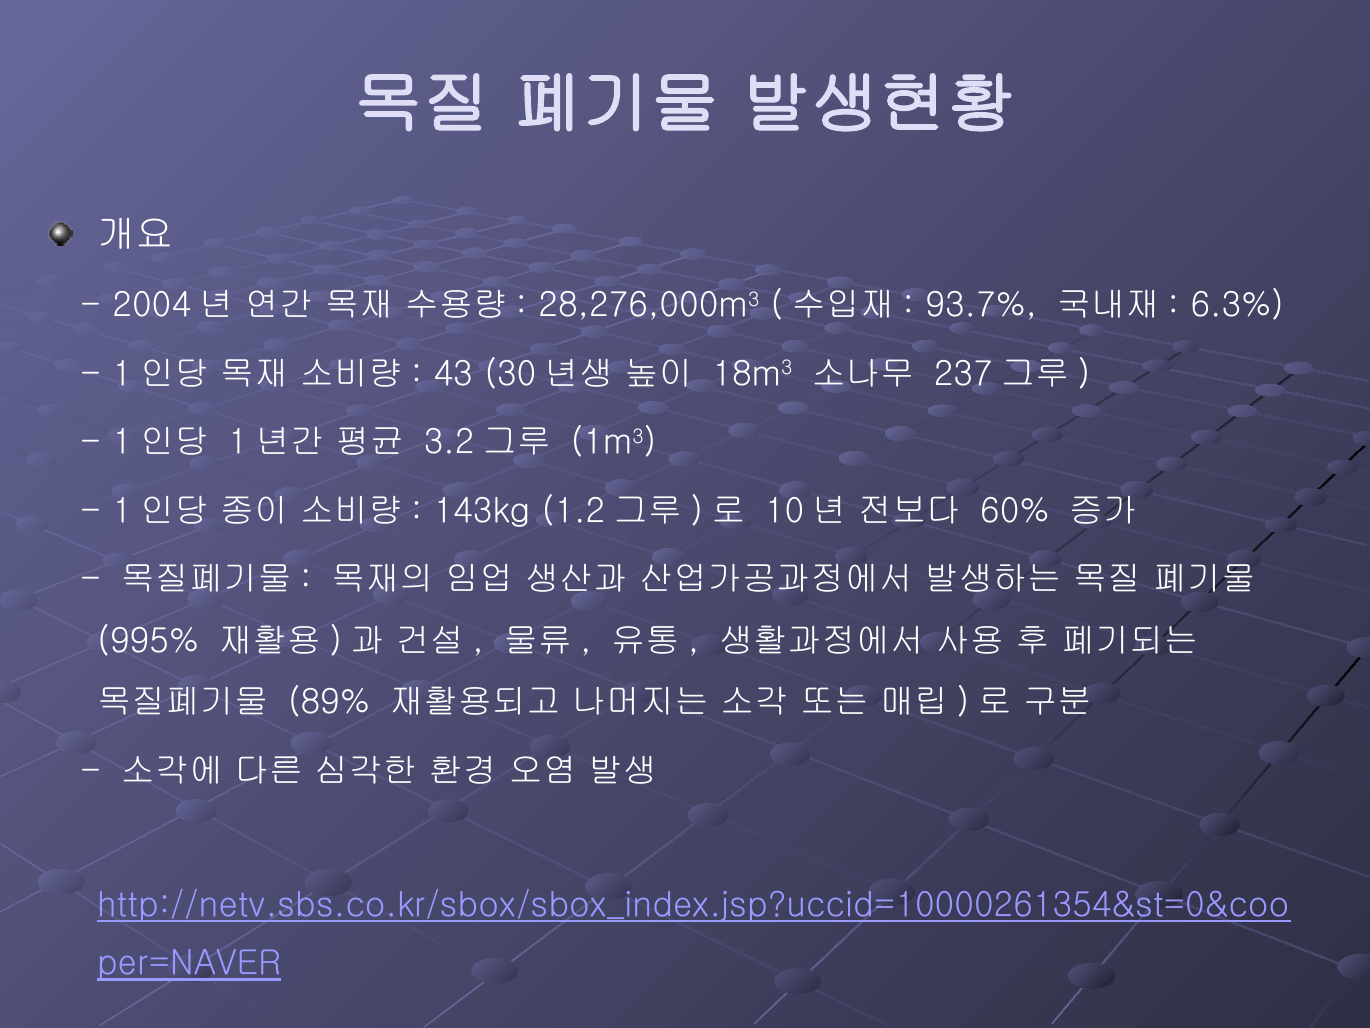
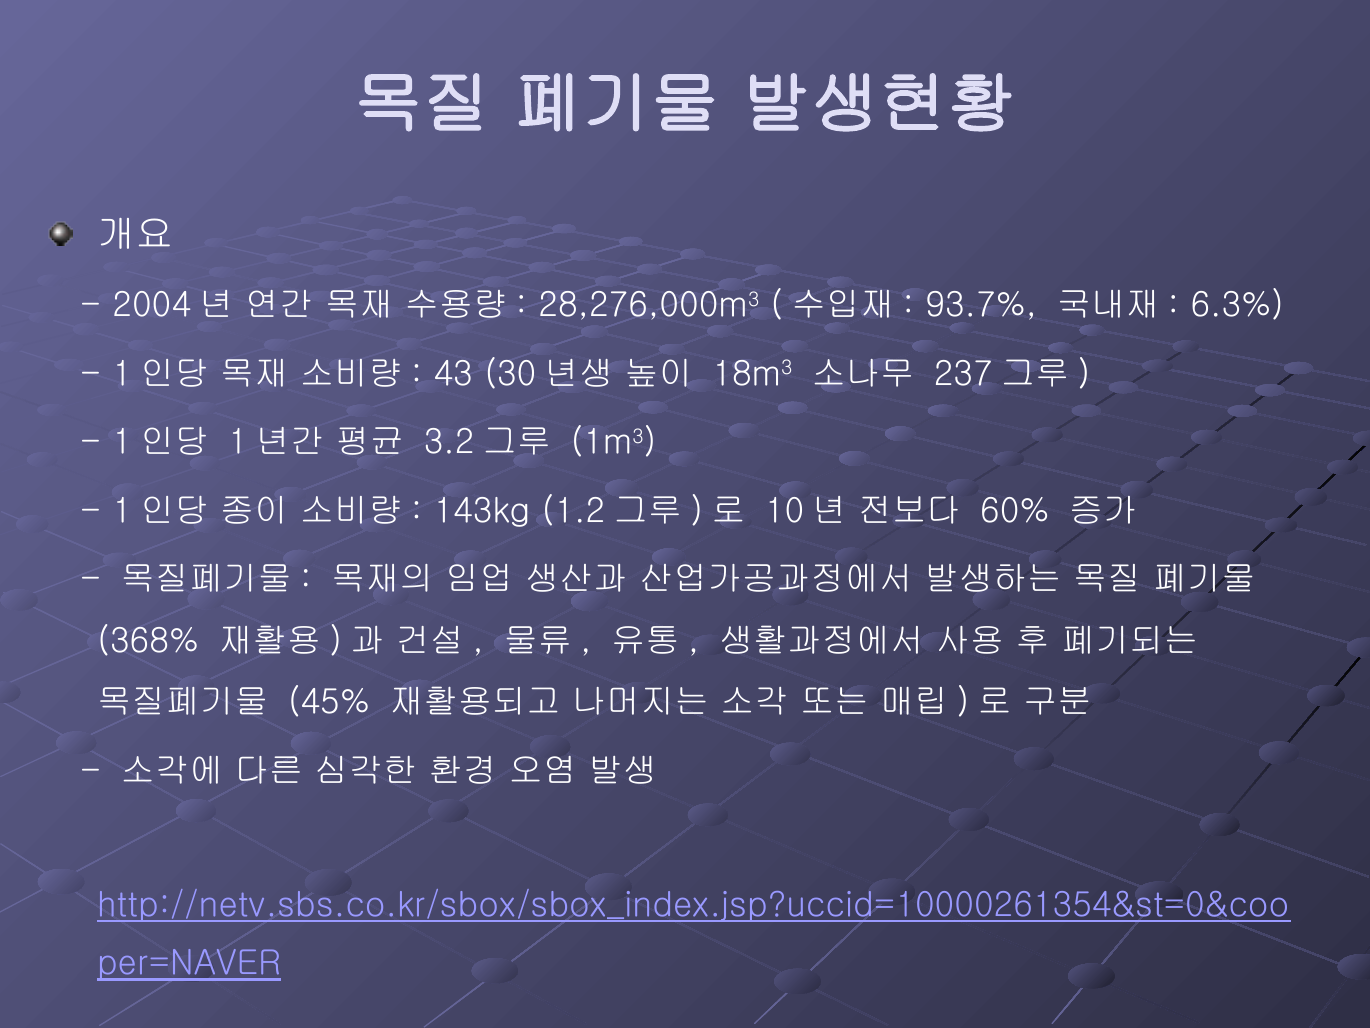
995%: 995% -> 368%
89%: 89% -> 45%
